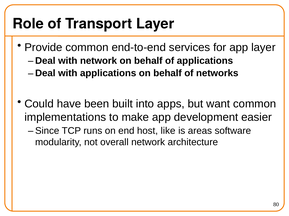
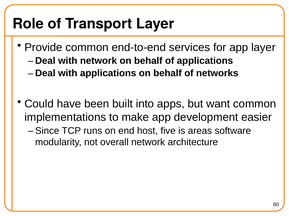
like: like -> five
